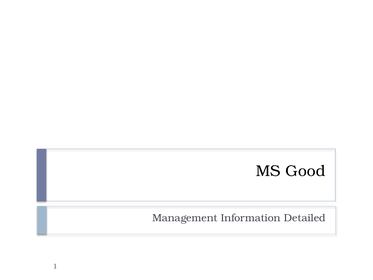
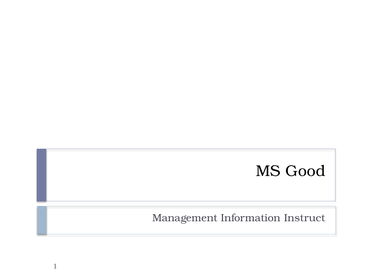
Detailed: Detailed -> Instruct
